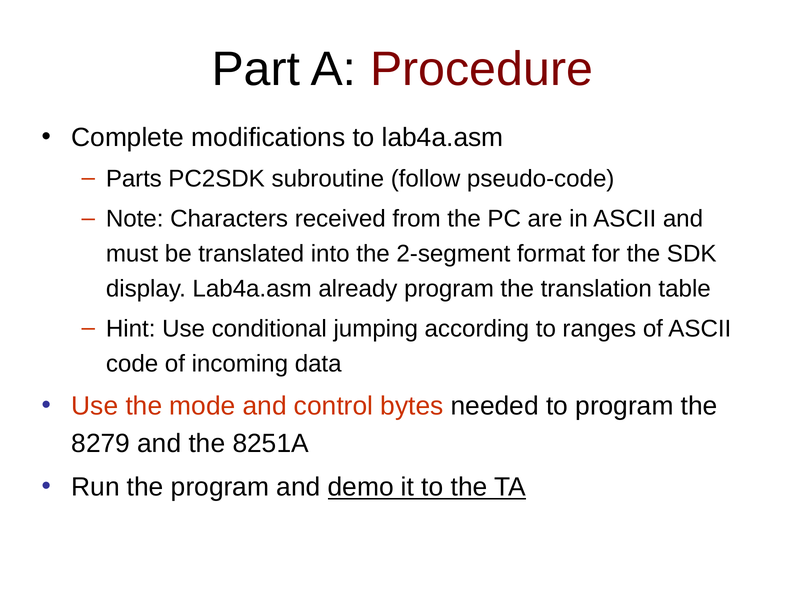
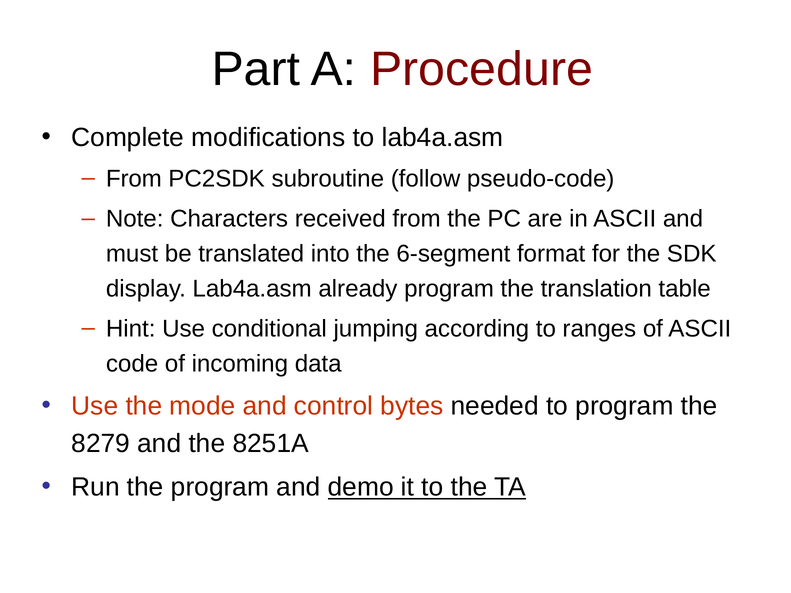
Parts at (134, 179): Parts -> From
2-segment: 2-segment -> 6-segment
